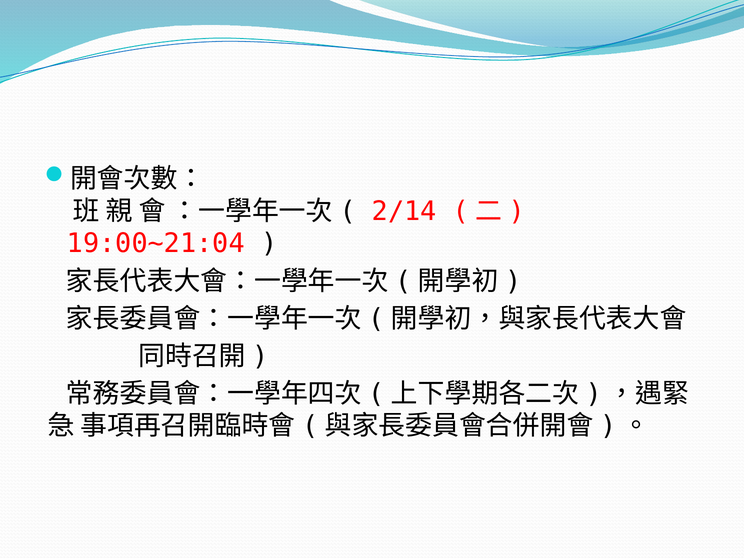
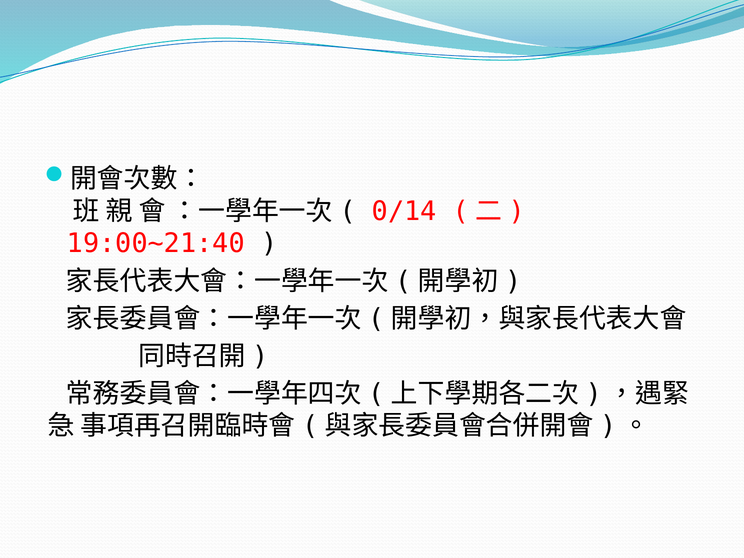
2/14: 2/14 -> 0/14
19:00~21:04: 19:00~21:04 -> 19:00~21:40
